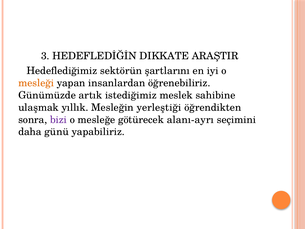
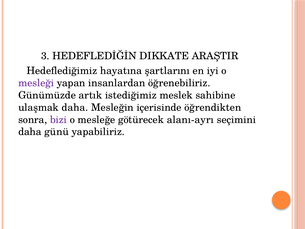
sektörün: sektörün -> hayatına
mesleği colour: orange -> purple
ulaşmak yıllık: yıllık -> daha
yerleştiği: yerleştiği -> içerisinde
